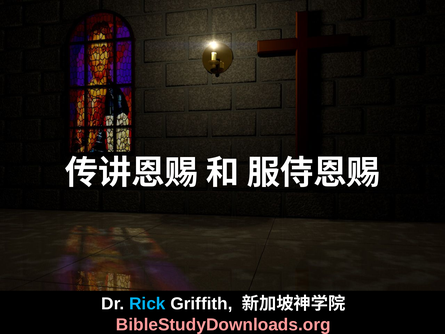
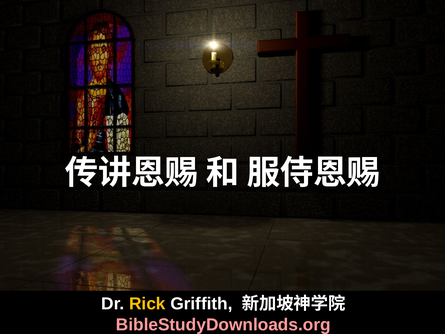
Rick colour: light blue -> yellow
